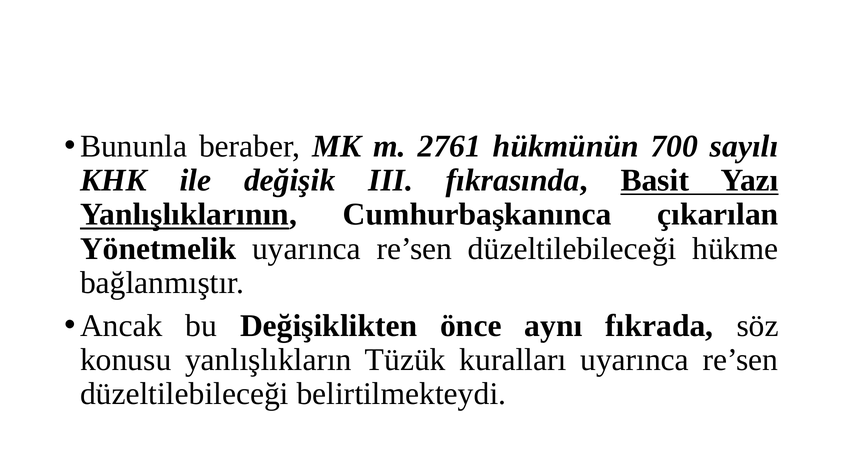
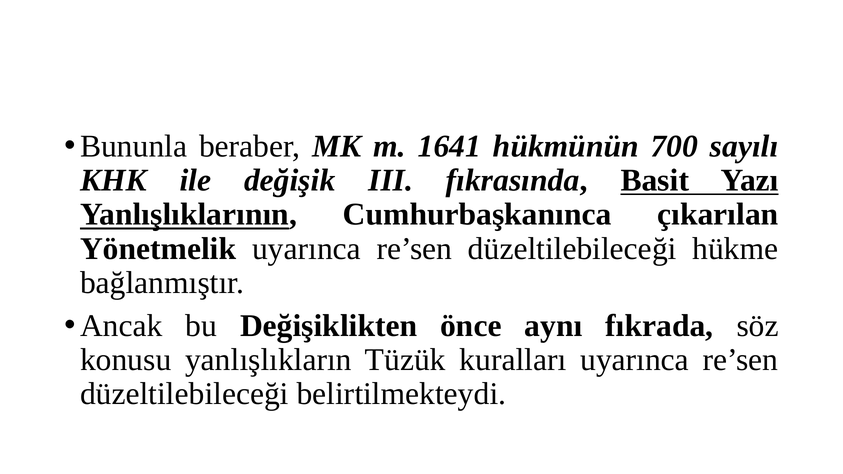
2761: 2761 -> 1641
